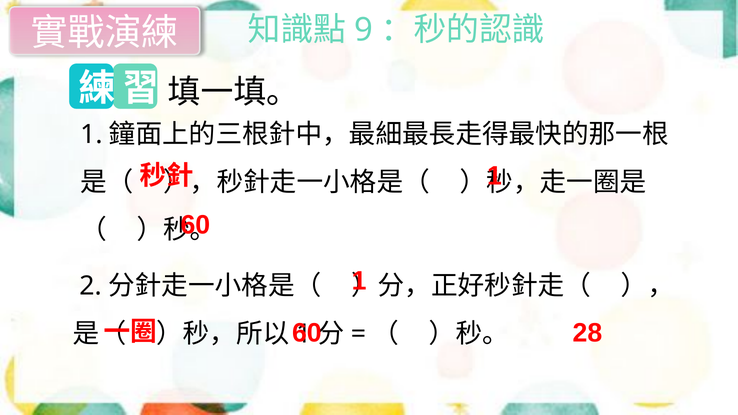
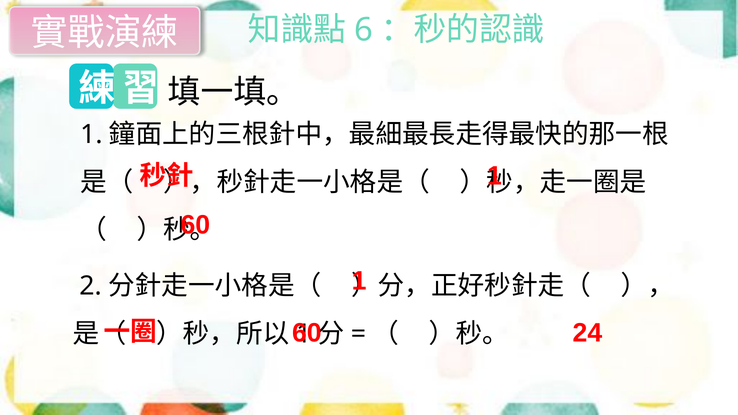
9: 9 -> 6
28: 28 -> 24
